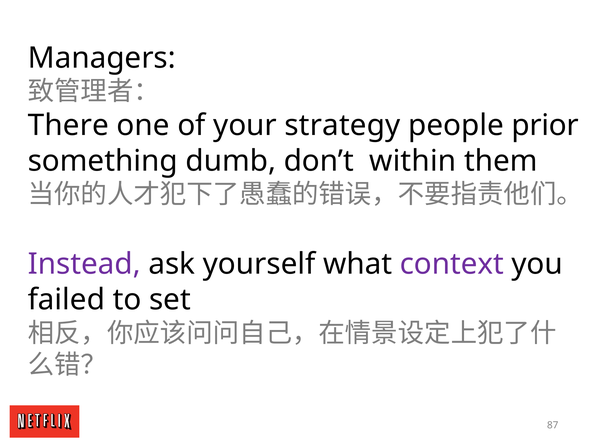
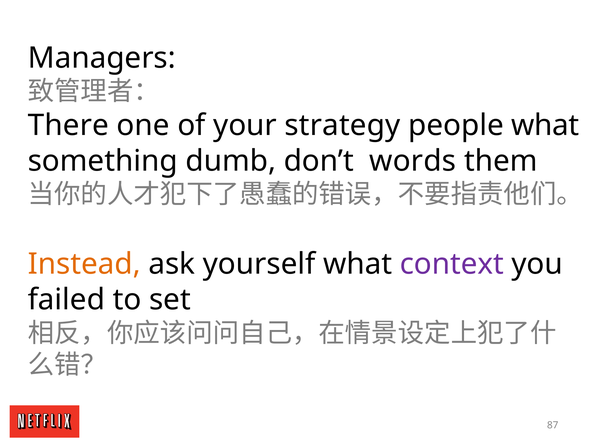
people prior: prior -> what
within: within -> words
Instead colour: purple -> orange
